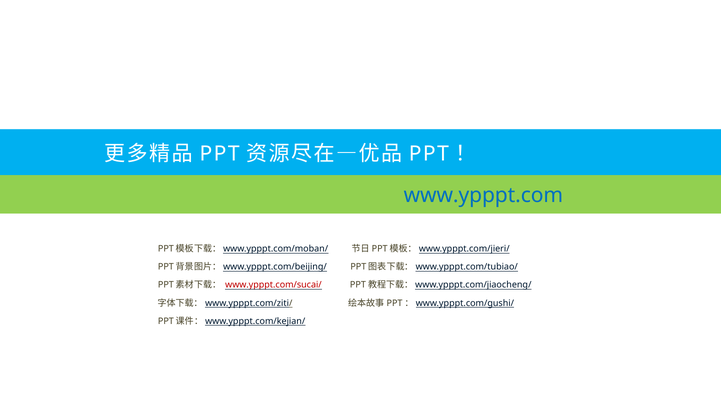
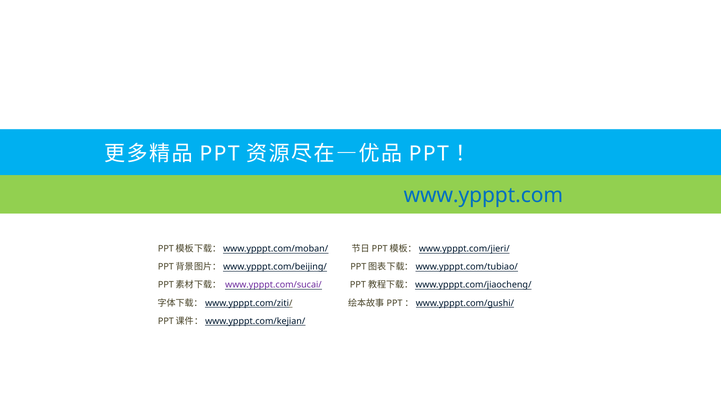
www.ypppt.com/sucai/ colour: red -> purple
